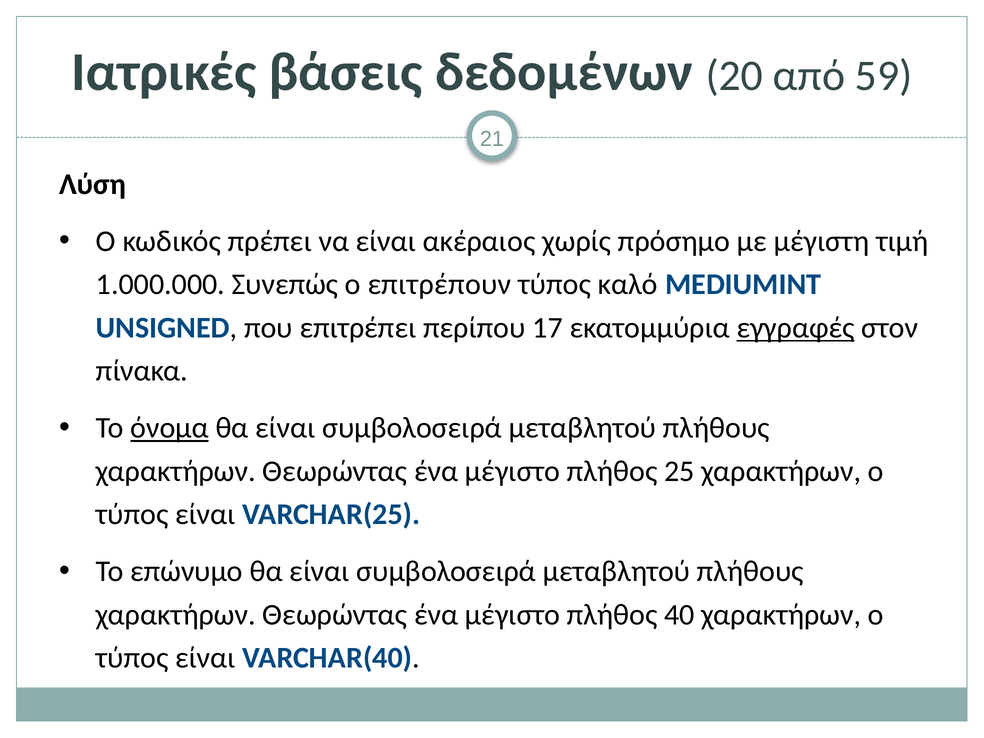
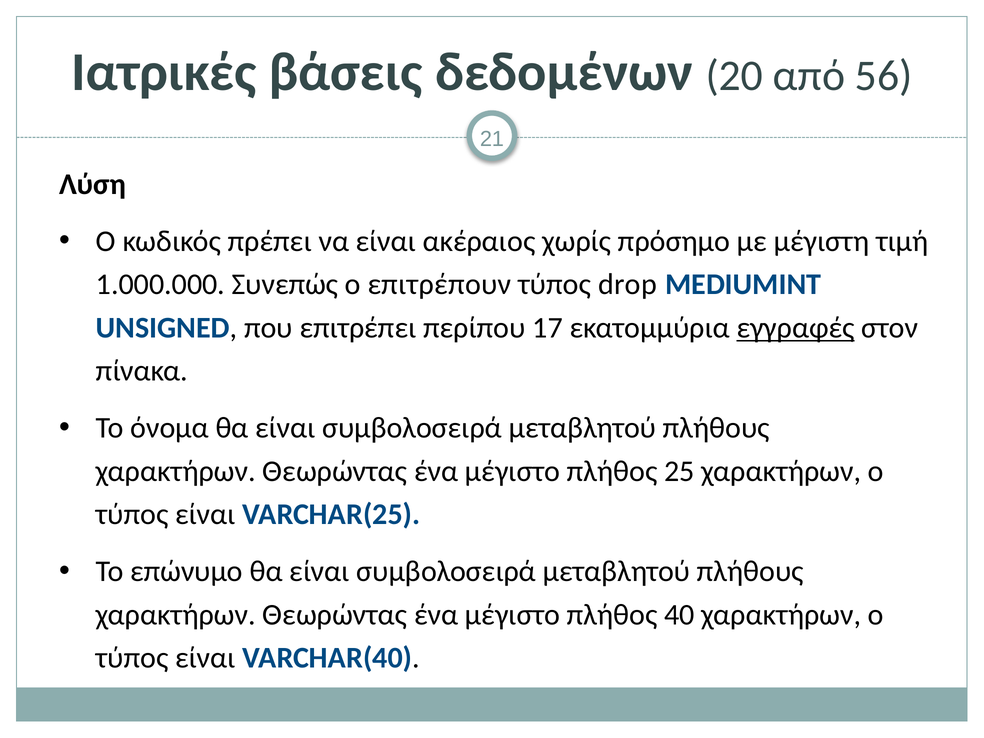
59: 59 -> 56
καλό: καλό -> drop
όνομα underline: present -> none
